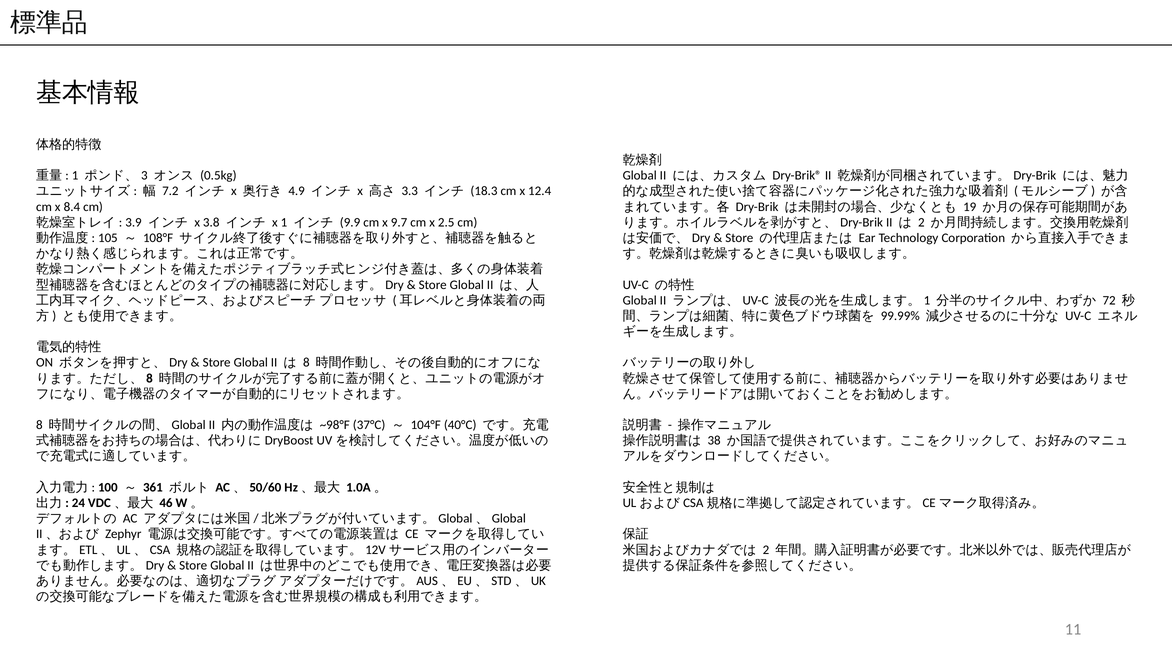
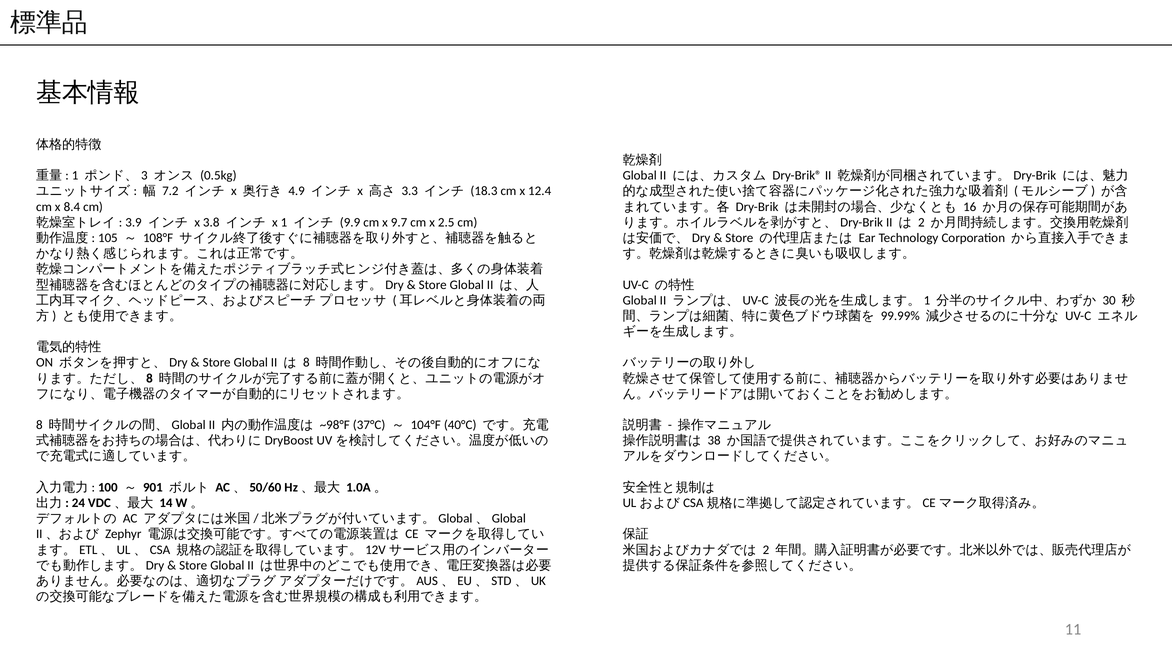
19: 19 -> 16
72: 72 -> 30
361: 361 -> 901
46: 46 -> 14
